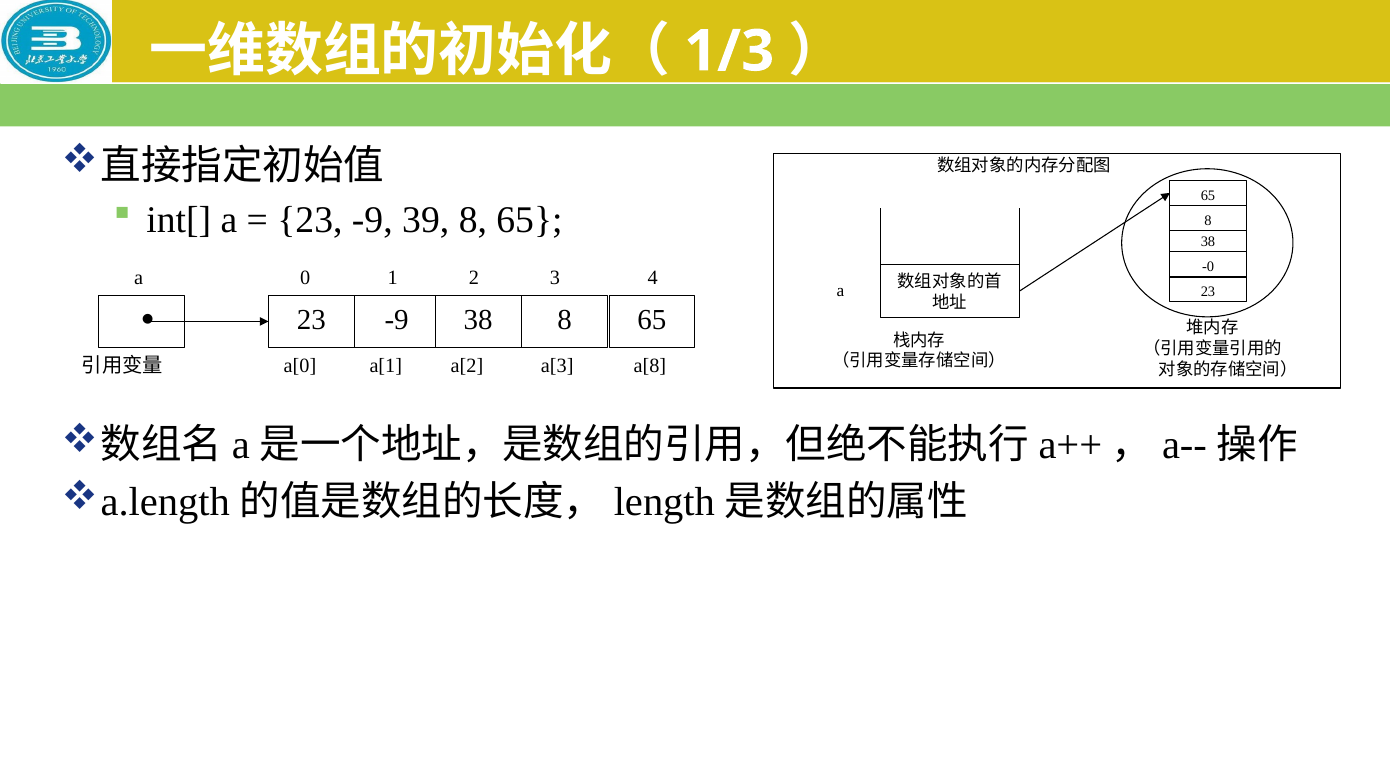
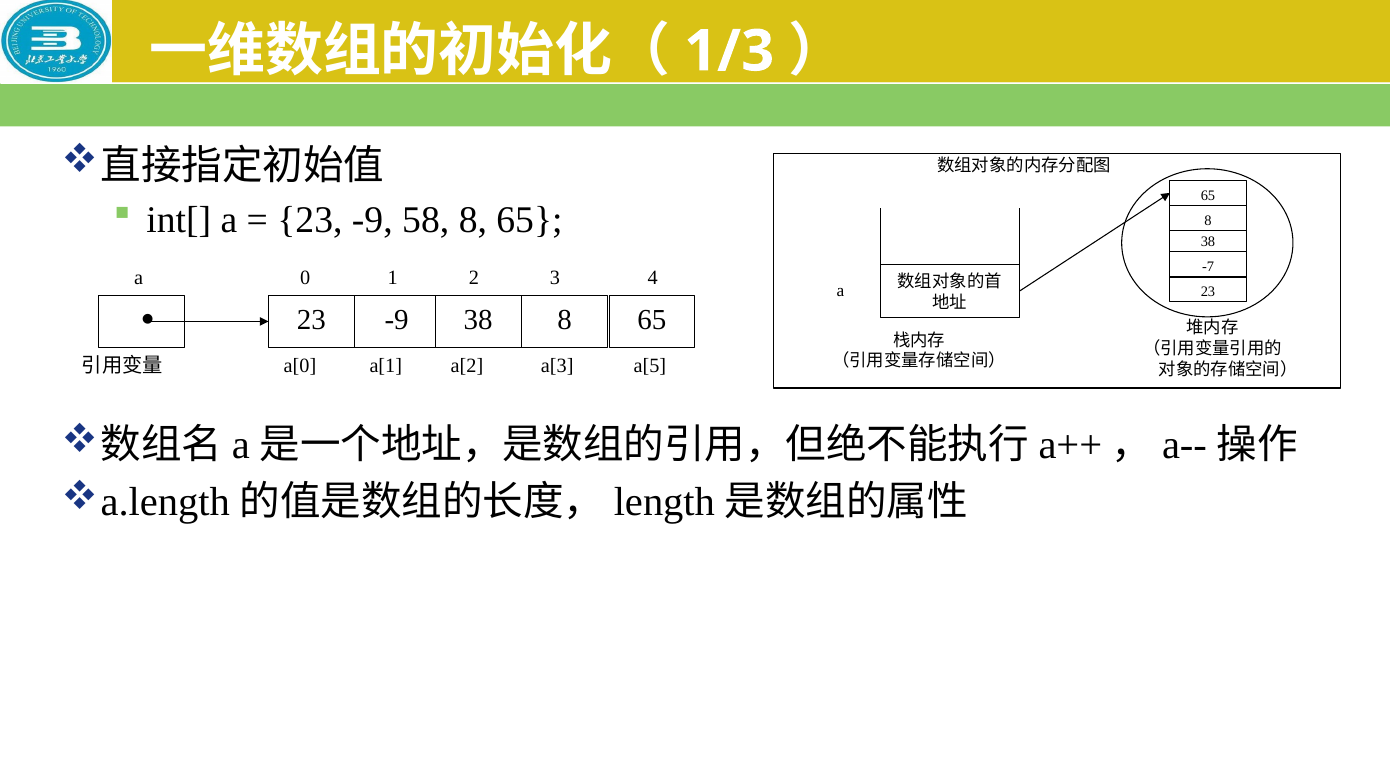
39: 39 -> 58
-0: -0 -> -7
a[8: a[8 -> a[5
